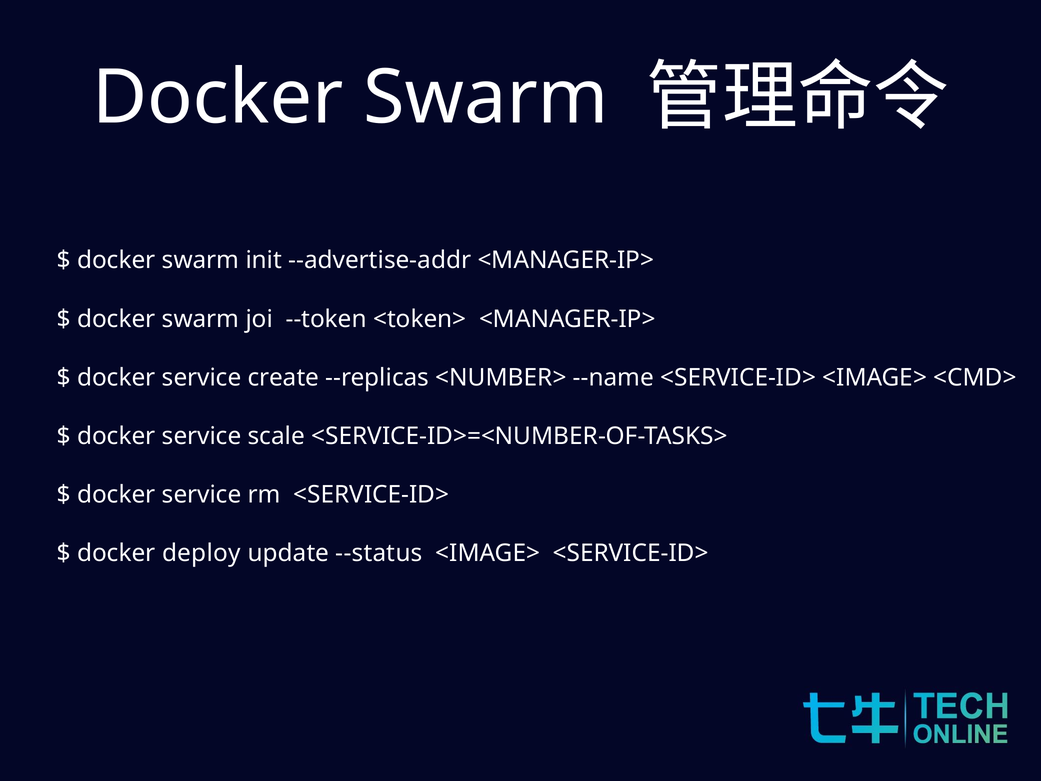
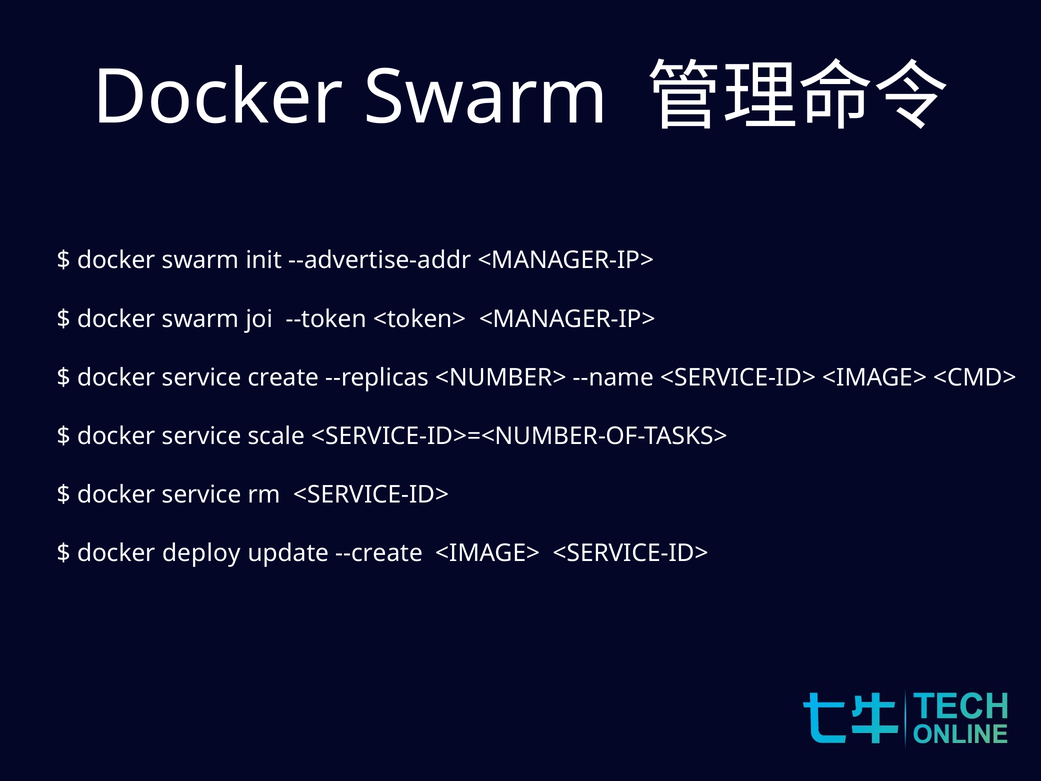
--status: --status -> --create
